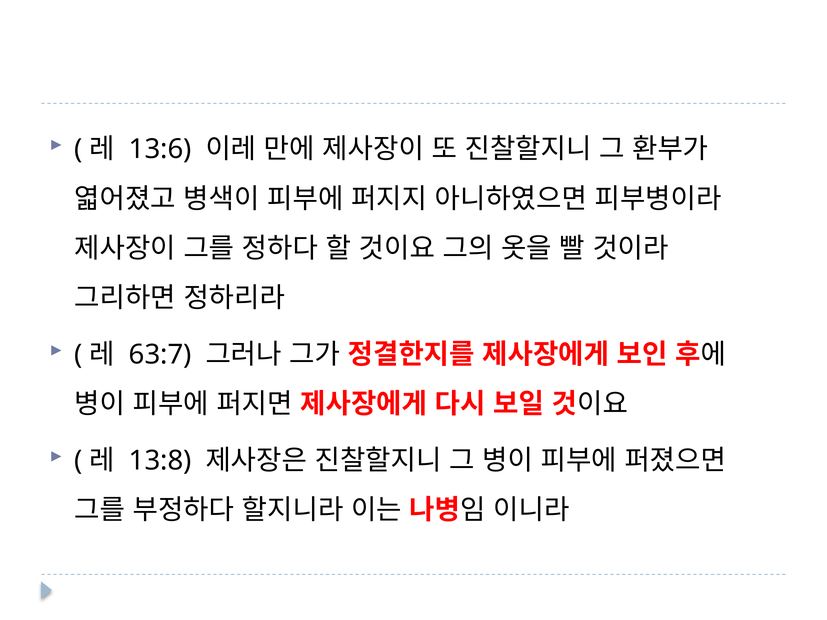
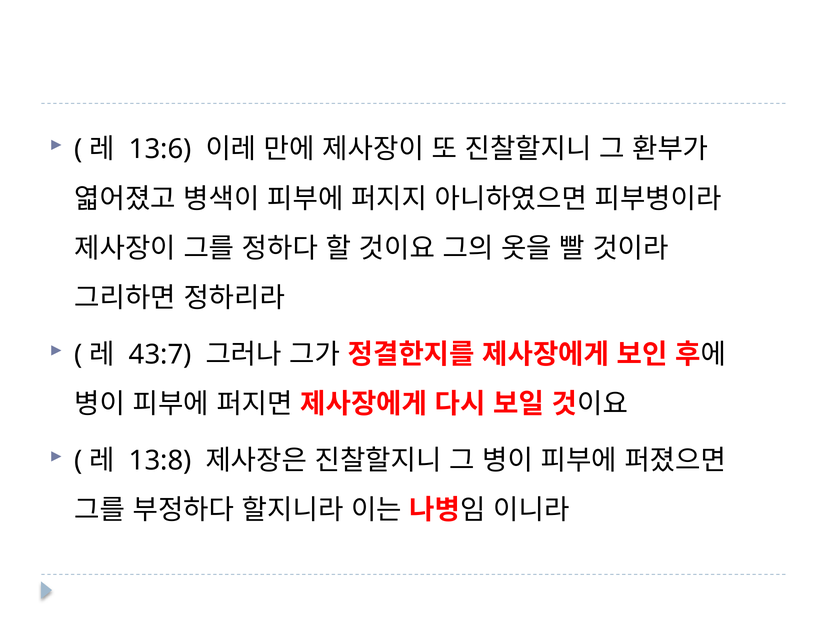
63:7: 63:7 -> 43:7
